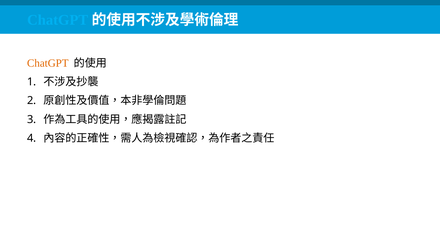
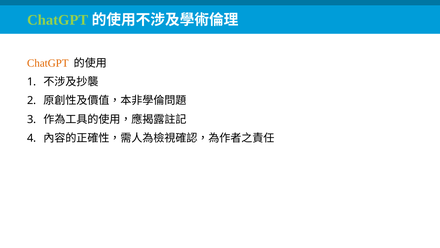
ChatGPT at (58, 20) colour: light blue -> light green
